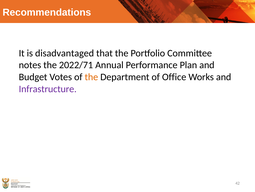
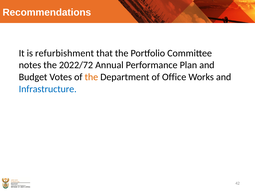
disadvantaged: disadvantaged -> refurbishment
2022/71: 2022/71 -> 2022/72
Infrastructure colour: purple -> blue
